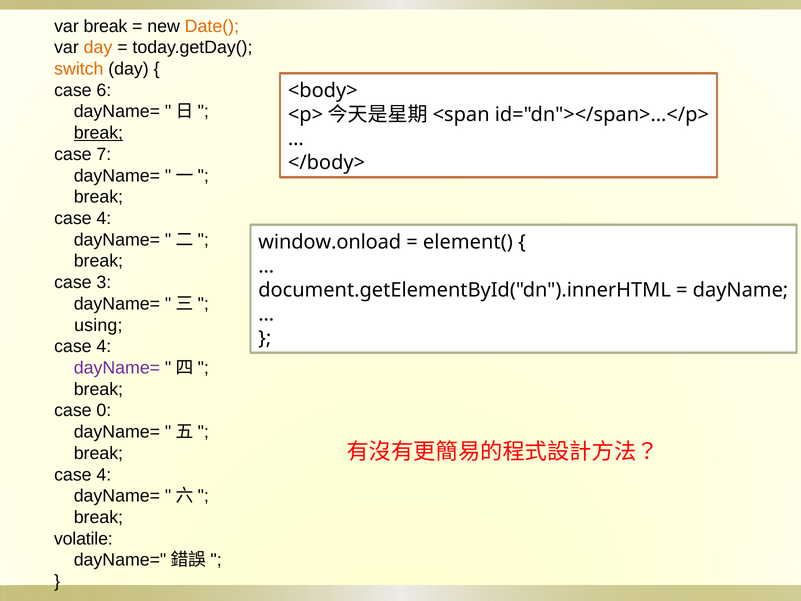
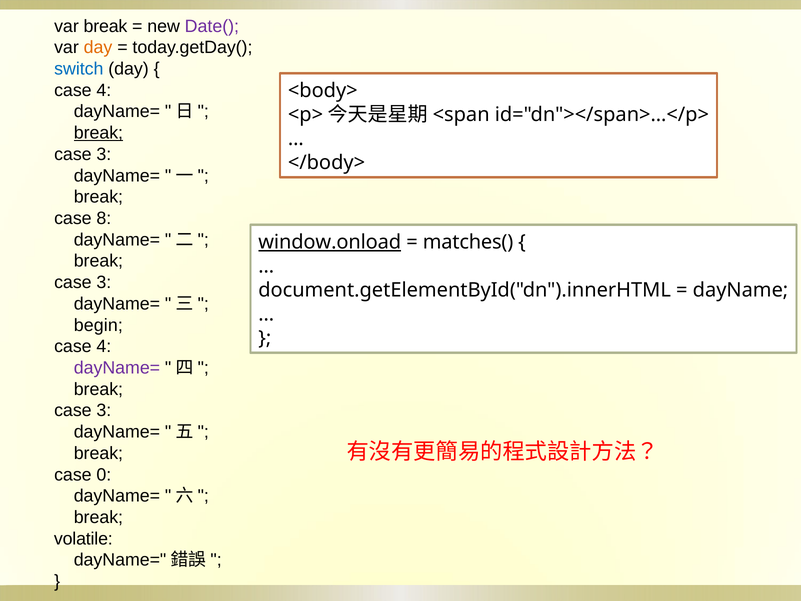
Date( colour: orange -> purple
switch colour: orange -> blue
6 at (104, 90): 6 -> 4
7 at (104, 154): 7 -> 3
4 at (104, 218): 4 -> 8
window.onload underline: none -> present
element(: element( -> matches(
using: using -> begin
0 at (104, 410): 0 -> 3
4 at (104, 474): 4 -> 0
